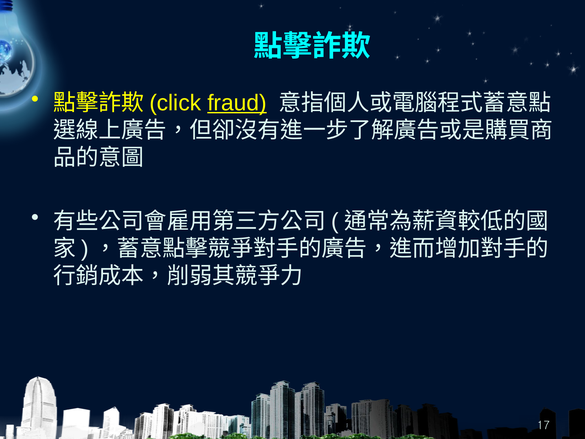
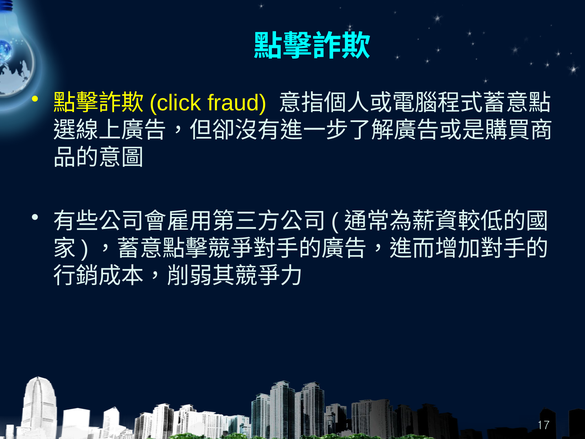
fraud underline: present -> none
